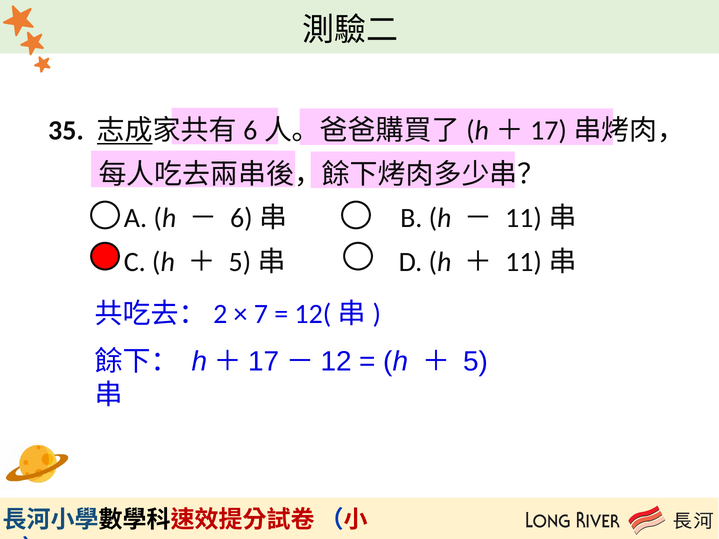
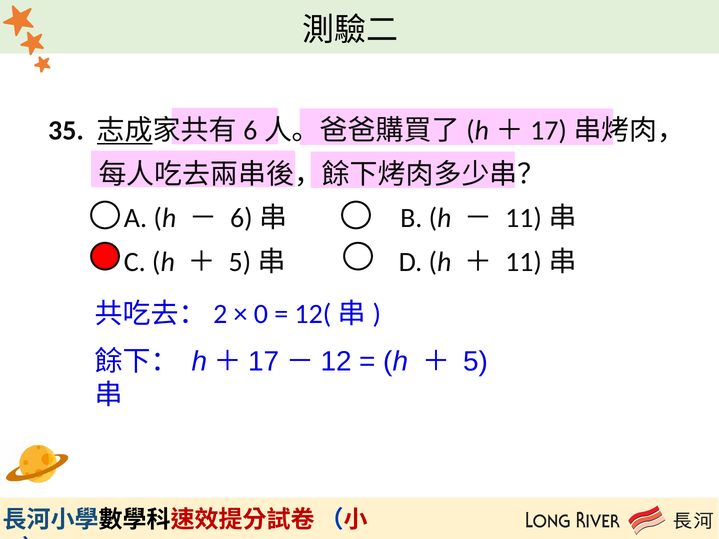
7: 7 -> 0
